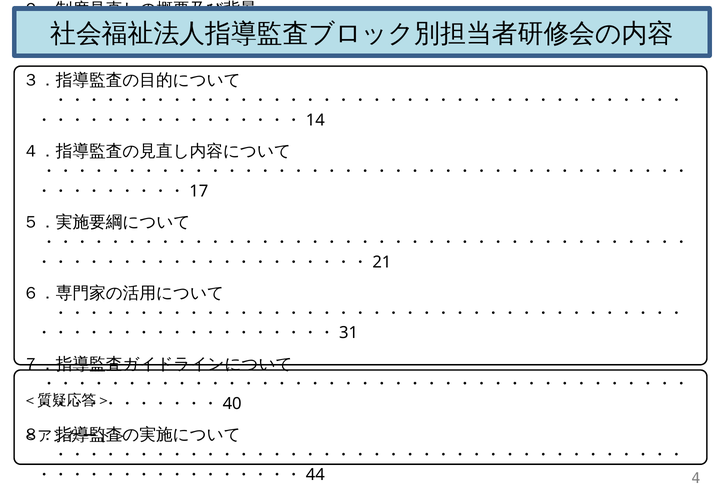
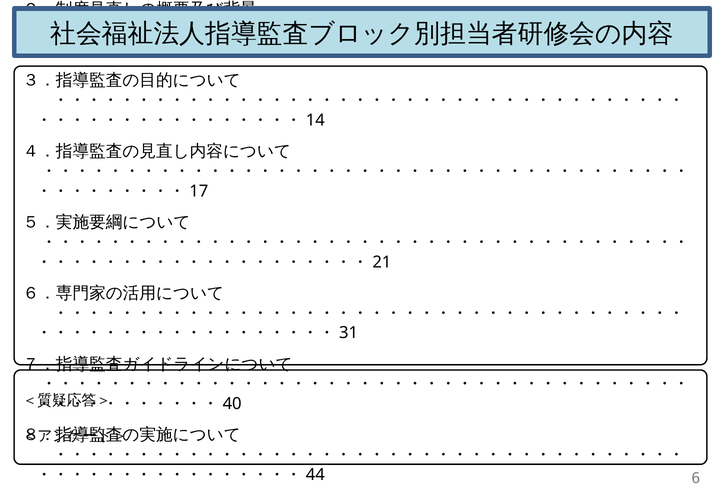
4 at (696, 479): 4 -> 6
